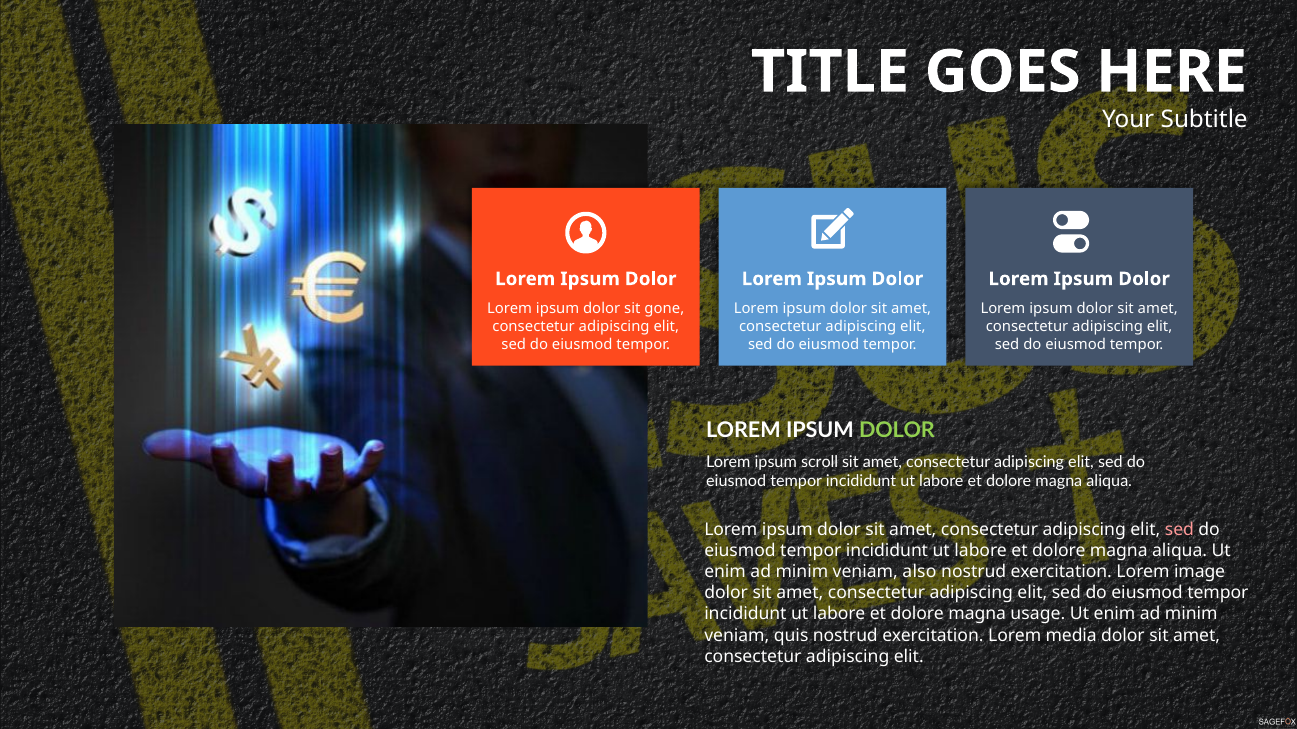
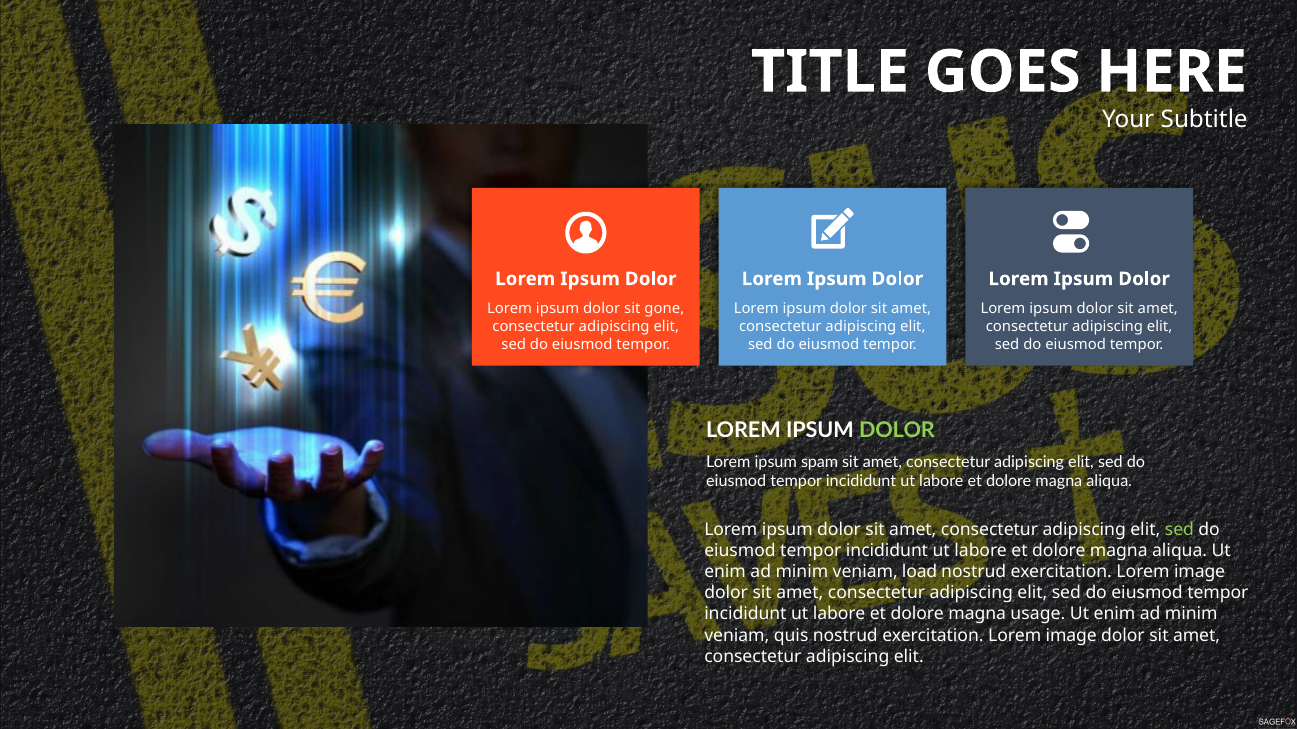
scroll: scroll -> spam
sed at (1179, 530) colour: pink -> light green
also: also -> load
media at (1071, 636): media -> image
